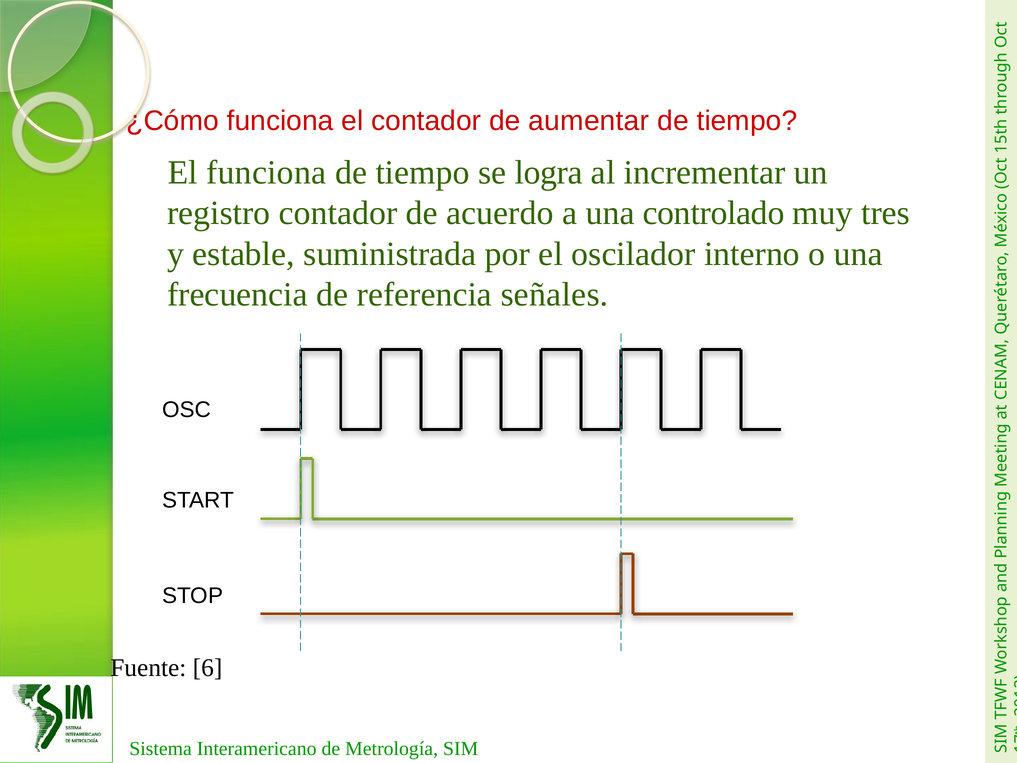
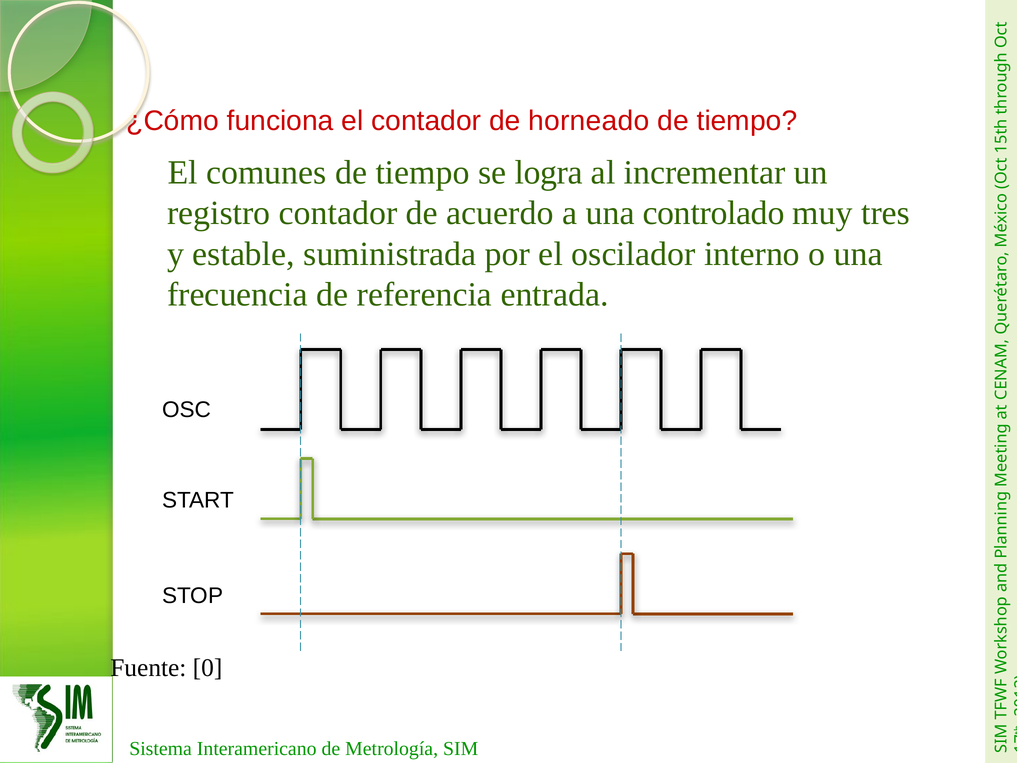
aumentar: aumentar -> horneado
El funciona: funciona -> comunes
señales: señales -> entrada
Fuente 6: 6 -> 0
